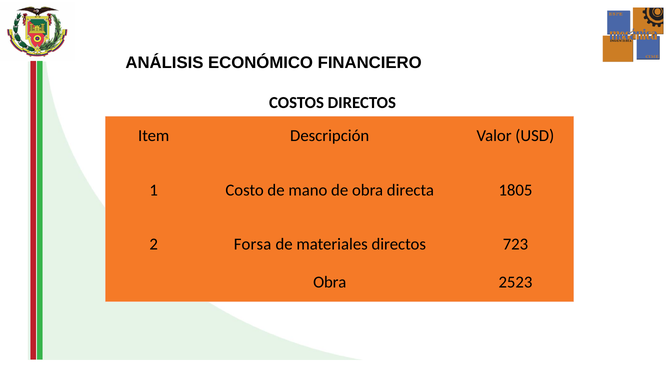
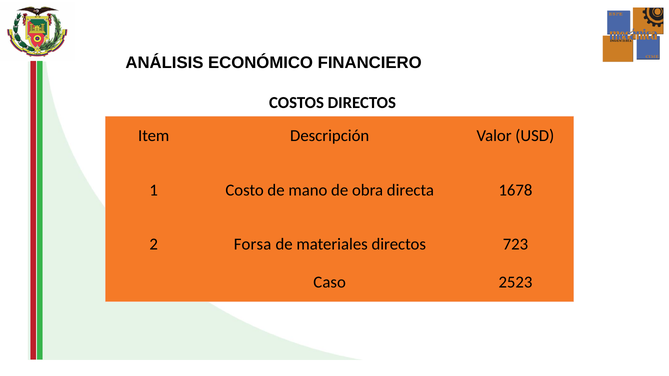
1805: 1805 -> 1678
Obra at (330, 282): Obra -> Caso
